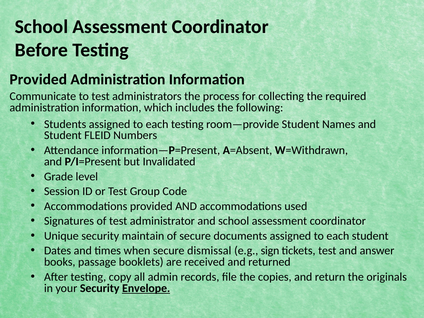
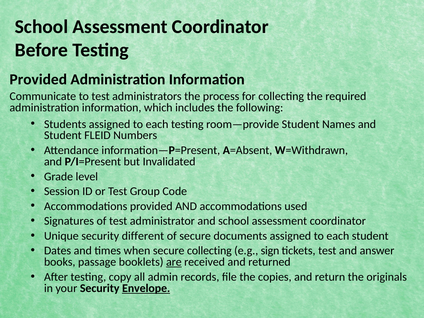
maintain: maintain -> different
secure dismissal: dismissal -> collecting
are underline: none -> present
